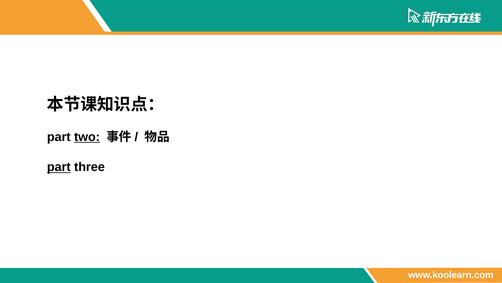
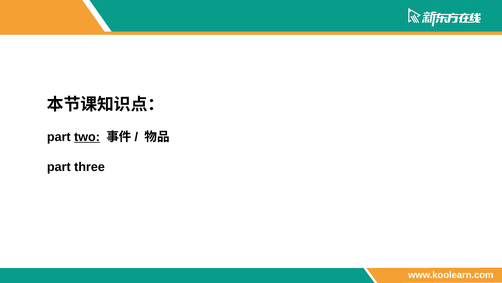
part at (59, 167) underline: present -> none
